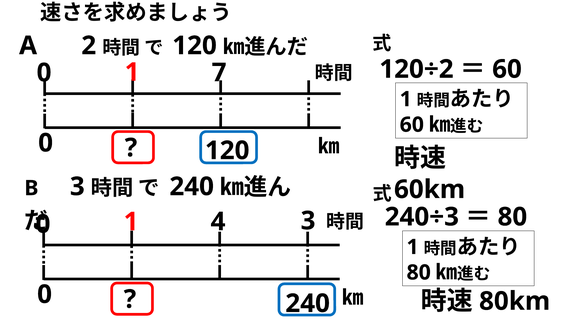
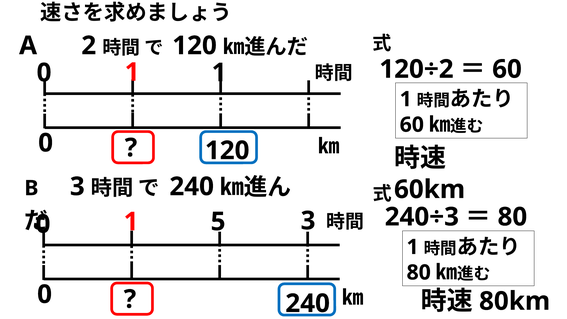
1 7: 7 -> 1
4: 4 -> 5
